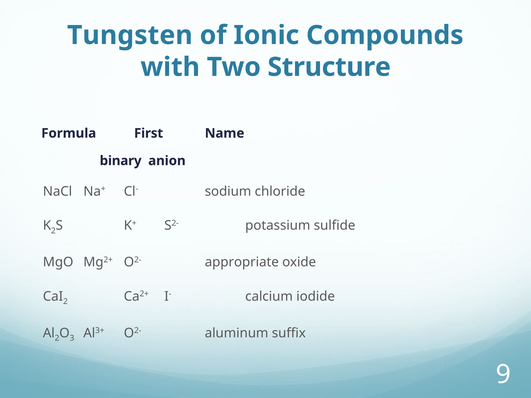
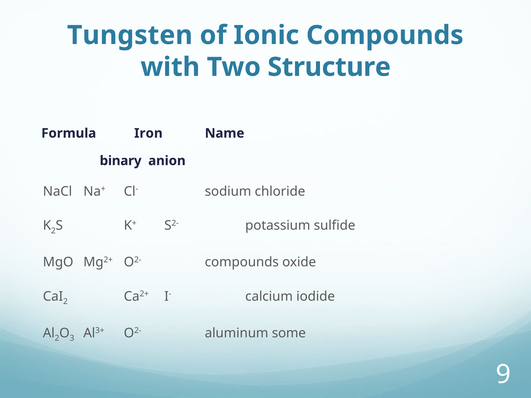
First: First -> Iron
O2- appropriate: appropriate -> compounds
suffix: suffix -> some
